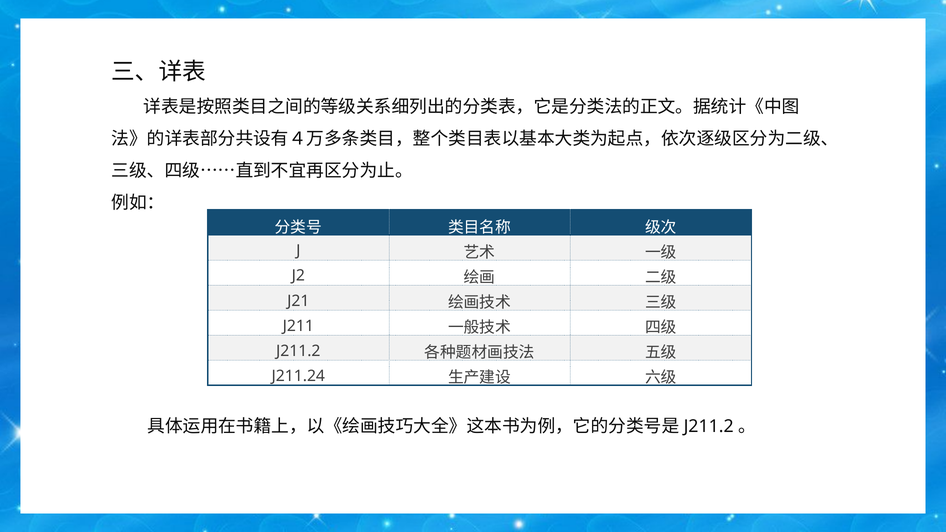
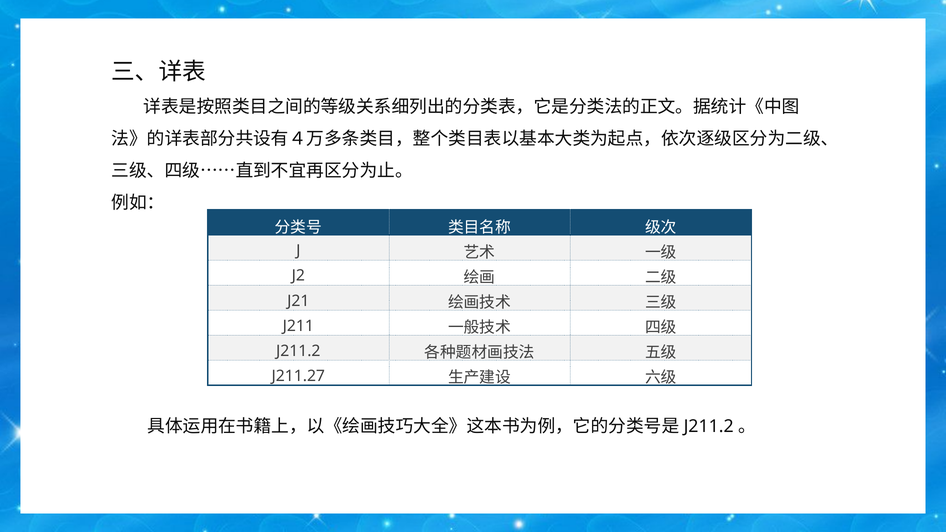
J211.24: J211.24 -> J211.27
